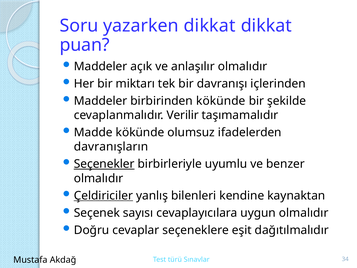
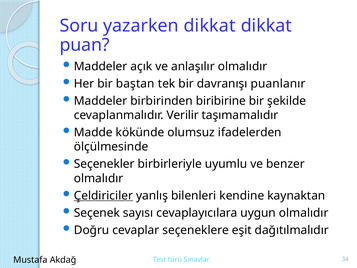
miktarı: miktarı -> baştan
içlerinden: içlerinden -> puanlanır
birbirinden kökünde: kökünde -> biribirine
davranışların: davranışların -> ölçülmesinde
Seçenekler underline: present -> none
